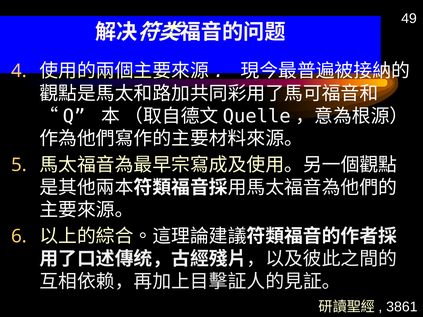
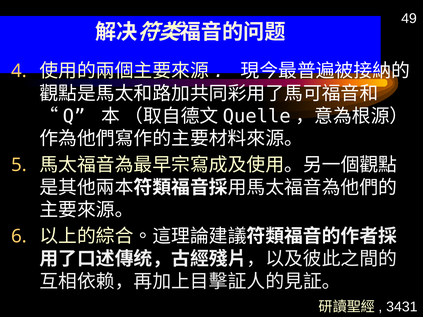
3861: 3861 -> 3431
